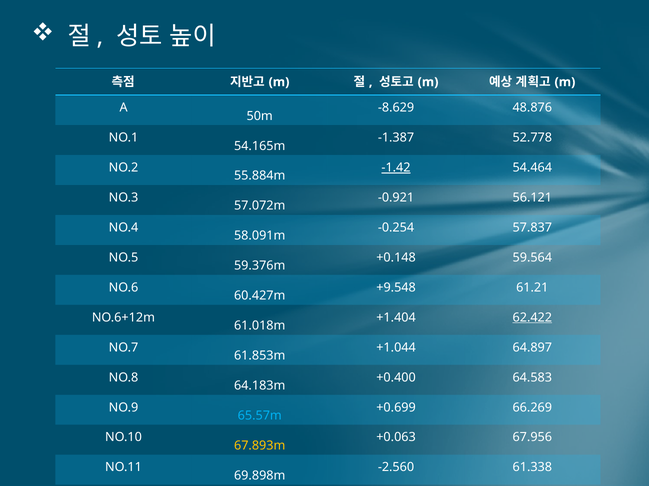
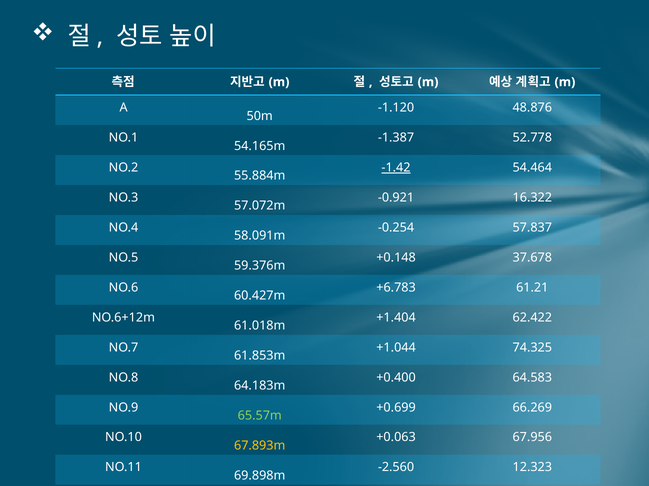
-8.629: -8.629 -> -1.120
56.121: 56.121 -> 16.322
59.564: 59.564 -> 37.678
+9.548: +9.548 -> +6.783
62.422 underline: present -> none
64.897: 64.897 -> 74.325
65.57m colour: light blue -> light green
61.338: 61.338 -> 12.323
